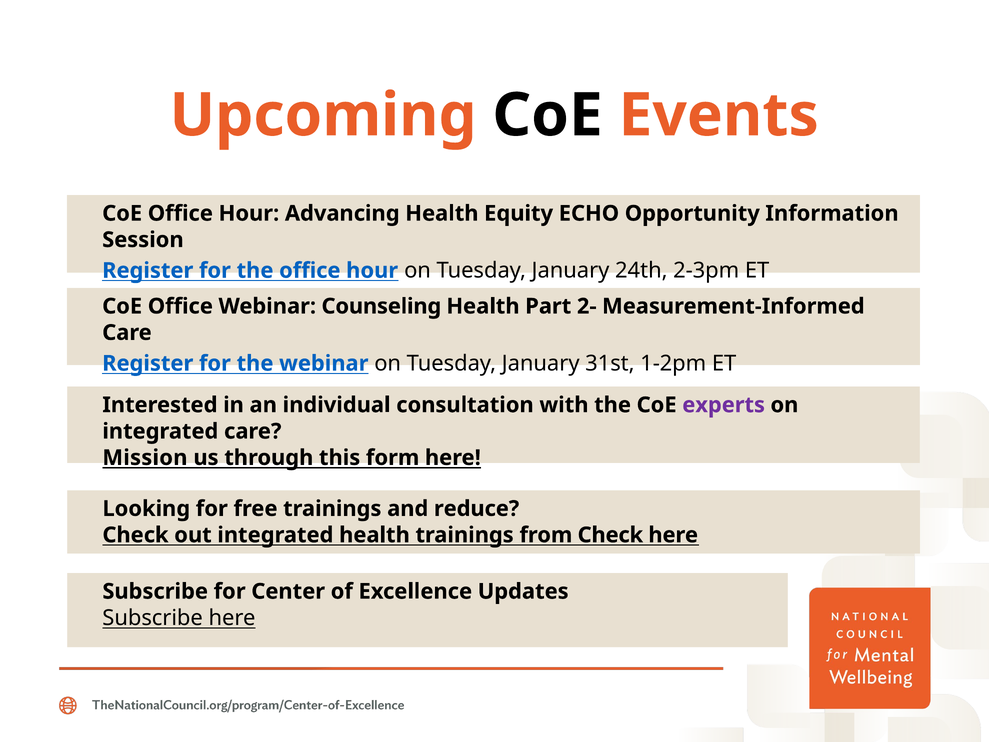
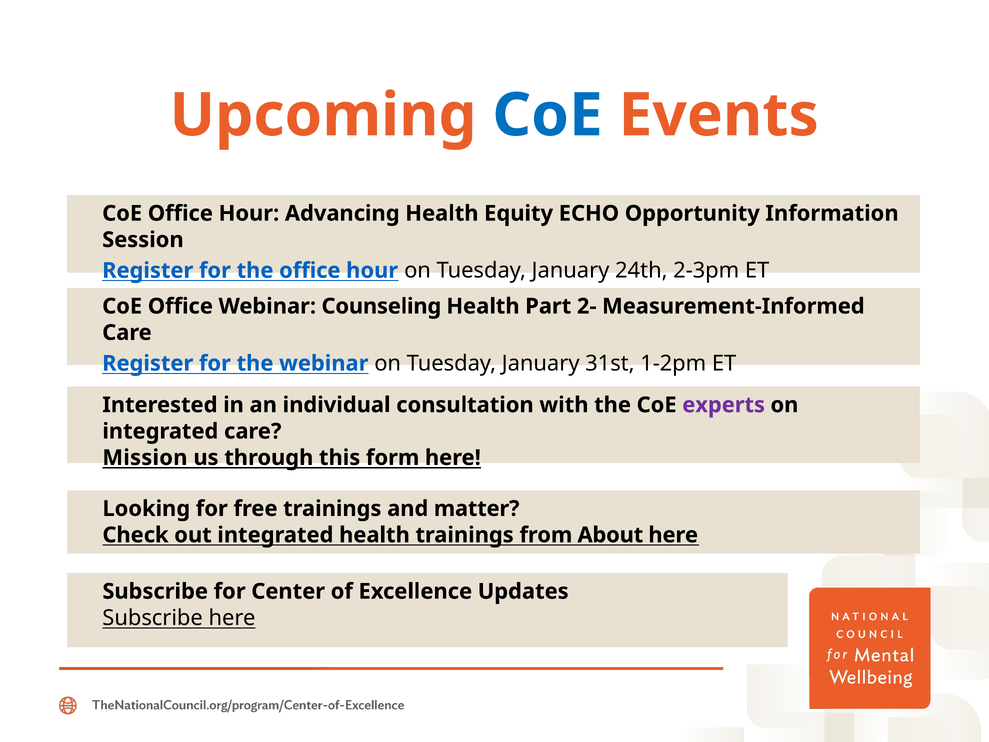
CoE at (548, 115) colour: black -> blue
reduce: reduce -> matter
from Check: Check -> About
